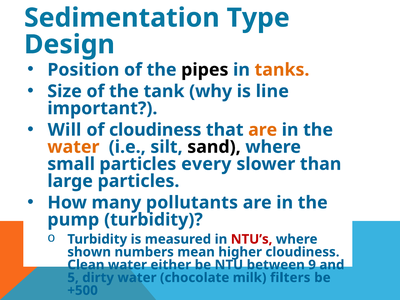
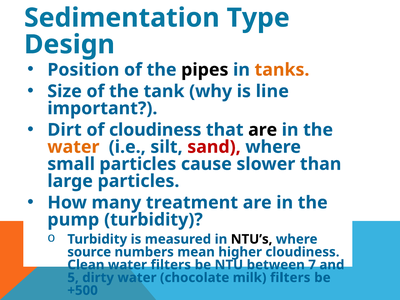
Will: Will -> Dirt
are at (263, 130) colour: orange -> black
sand colour: black -> red
every: every -> cause
pollutants: pollutants -> treatment
NTU’s colour: red -> black
shown: shown -> source
water either: either -> filters
9: 9 -> 7
